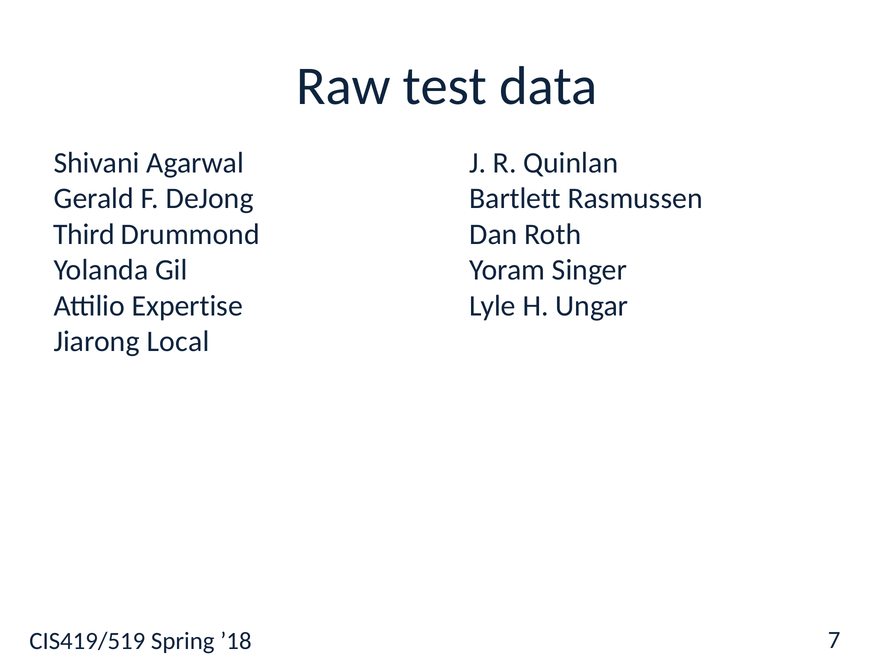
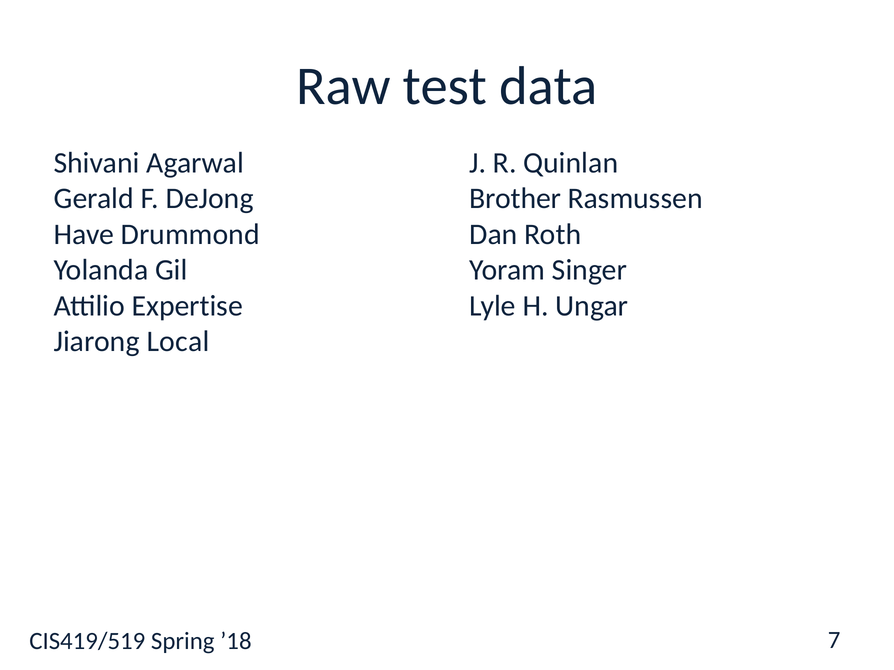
Bartlett: Bartlett -> Brother
Third: Third -> Have
